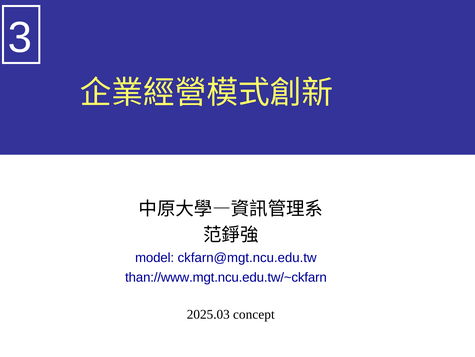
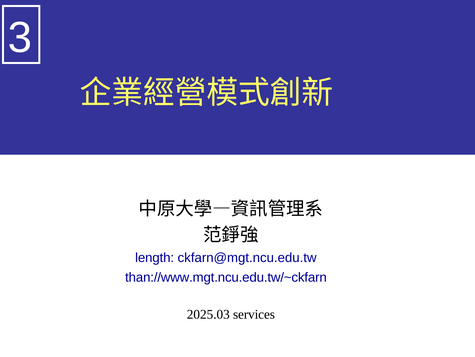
model: model -> length
concept: concept -> services
